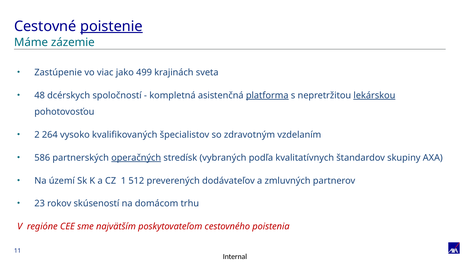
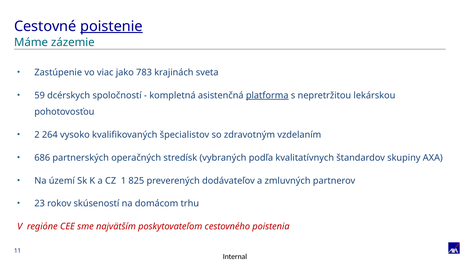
499: 499 -> 783
48: 48 -> 59
lekárskou underline: present -> none
586: 586 -> 686
operačných underline: present -> none
512: 512 -> 825
